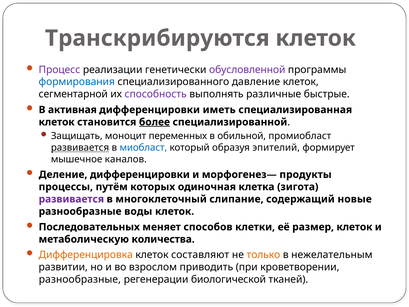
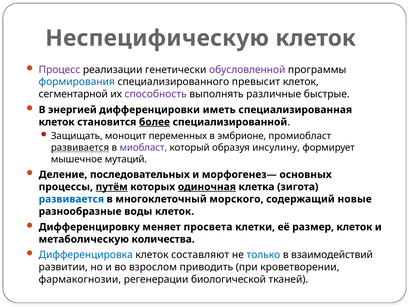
Транскрибируются: Транскрибируются -> Неспецифическую
давление: давление -> превысит
активная: активная -> энергией
обильной: обильной -> эмбрионе
миобласт colour: blue -> purple
эпителий: эпителий -> инсулину
каналов: каналов -> мутаций
Деление дифференцировки: дифференцировки -> последовательных
продукты: продукты -> основных
путём underline: none -> present
одиночная underline: none -> present
развивается at (71, 199) colour: purple -> blue
слипание: слипание -> морского
Последовательных: Последовательных -> Дифференцировку
способов: способов -> просвета
Дифференцировка colour: orange -> blue
только colour: orange -> blue
нежелательным: нежелательным -> взаимодействий
разнообразные at (80, 279): разнообразные -> фармакогнозии
